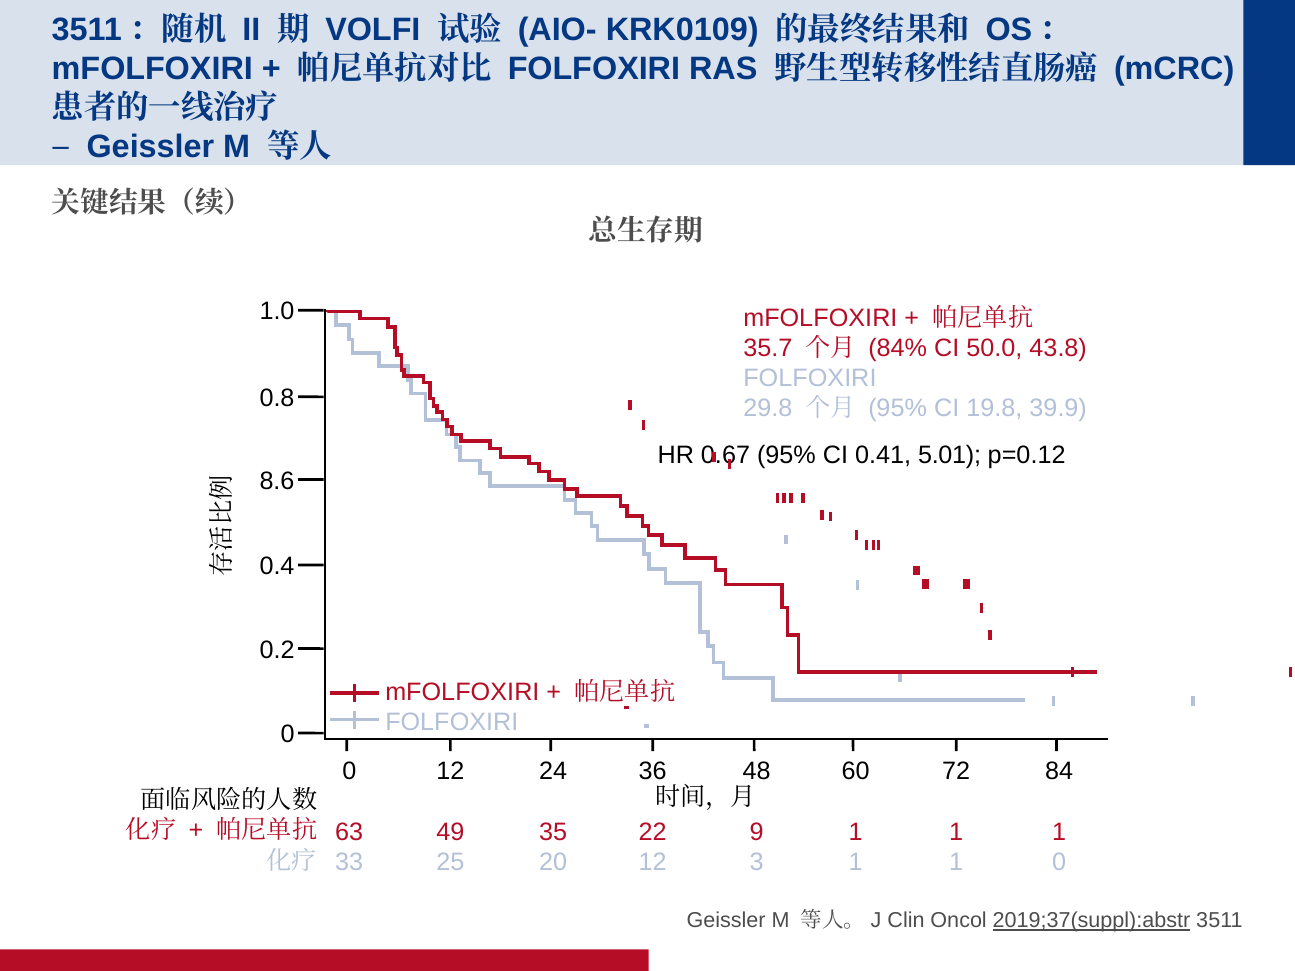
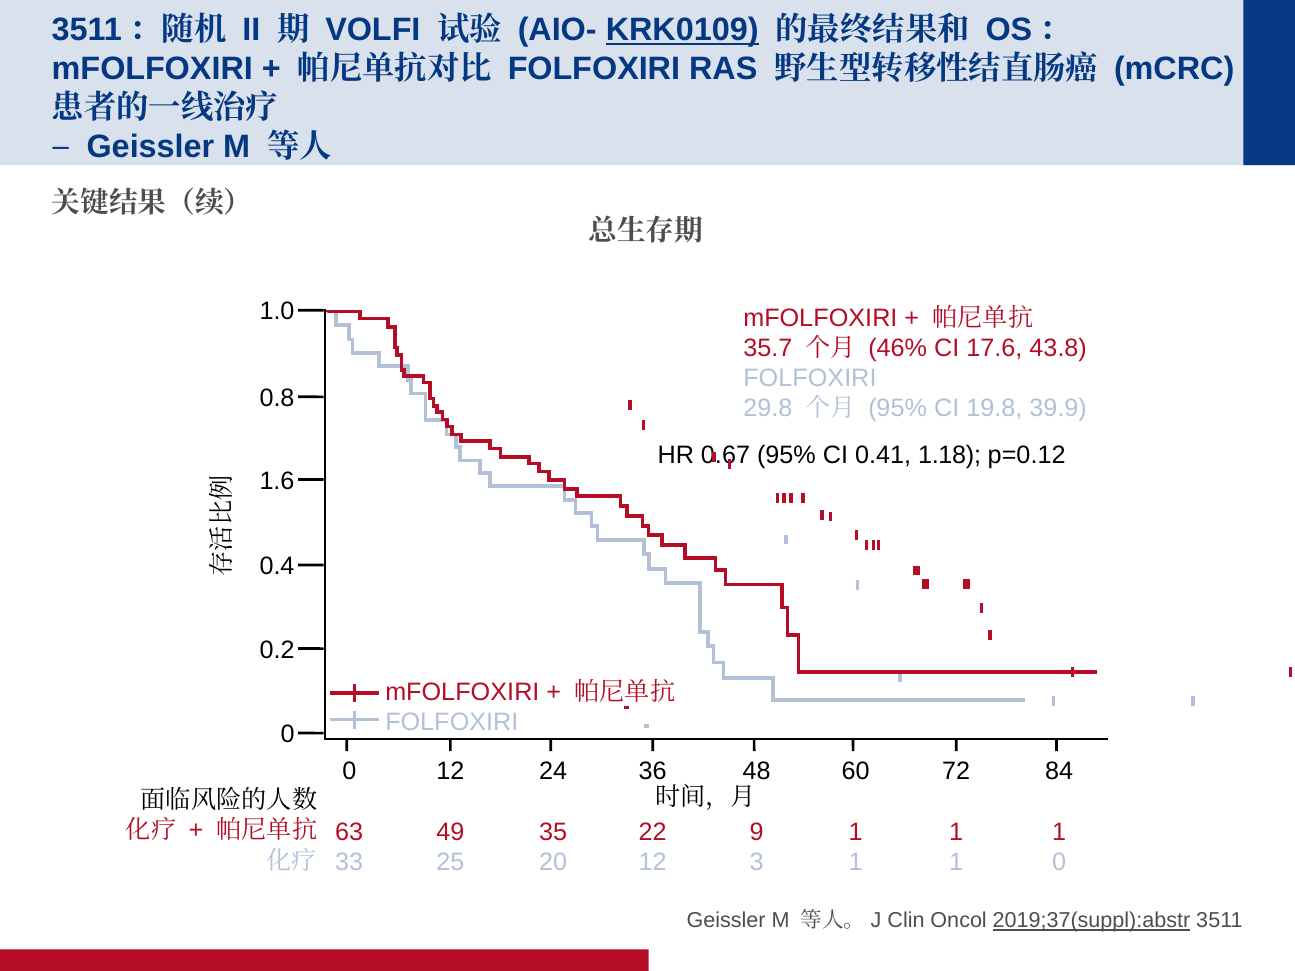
KRK0109 underline: none -> present
84%: 84% -> 46%
50.0: 50.0 -> 17.6
5.01: 5.01 -> 1.18
8.6: 8.6 -> 1.6
